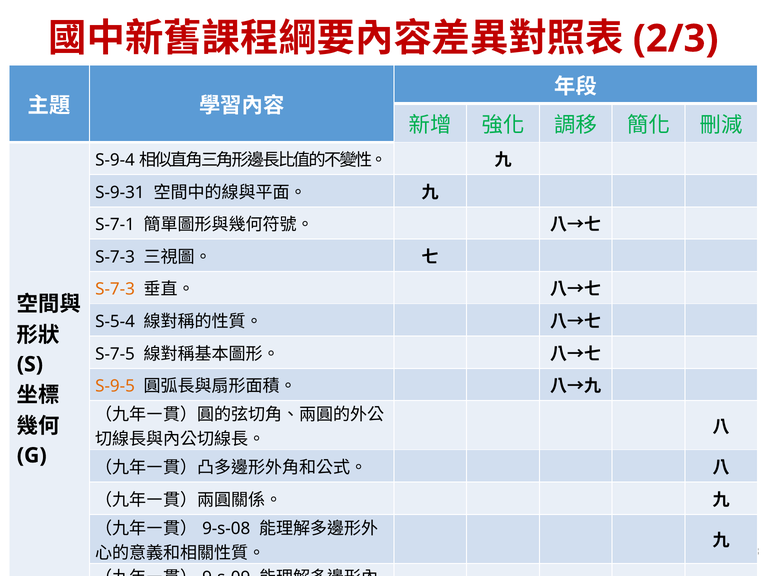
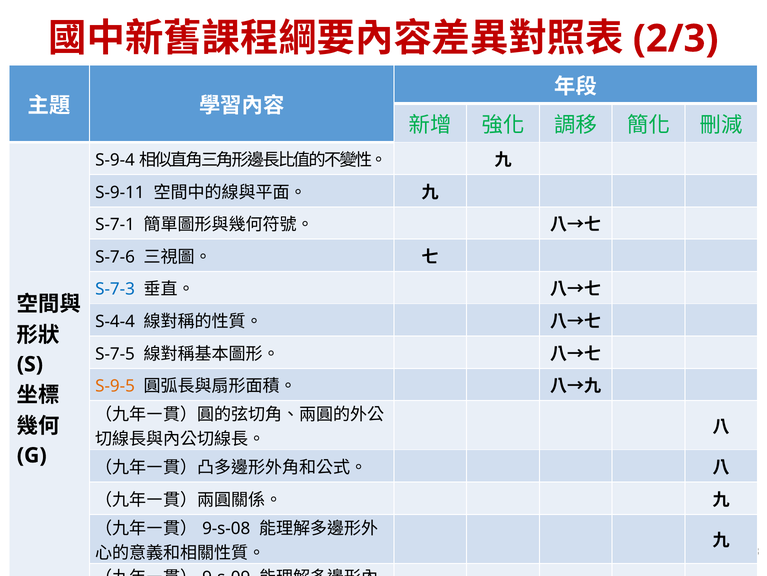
S-9-31: S-9-31 -> S-9-11
S-7-3 at (115, 257): S-7-3 -> S-7-6
S-7-3 at (115, 289) colour: orange -> blue
S-5-4: S-5-4 -> S-4-4
